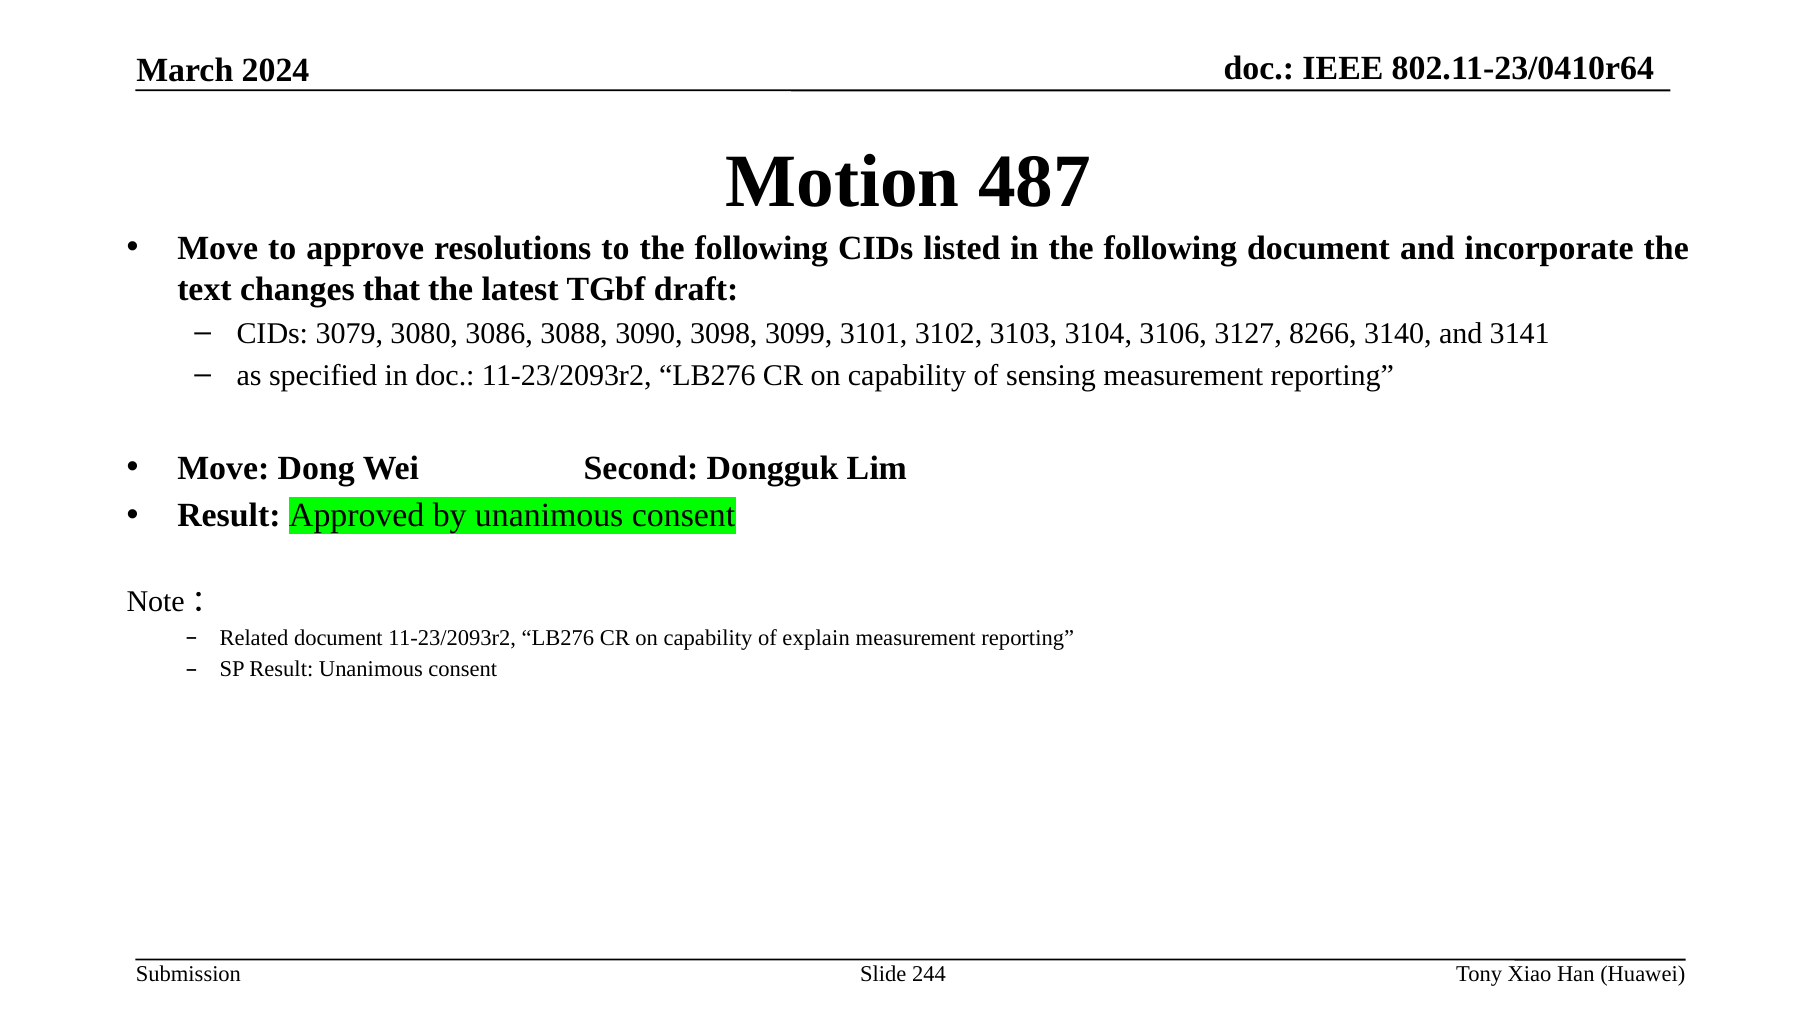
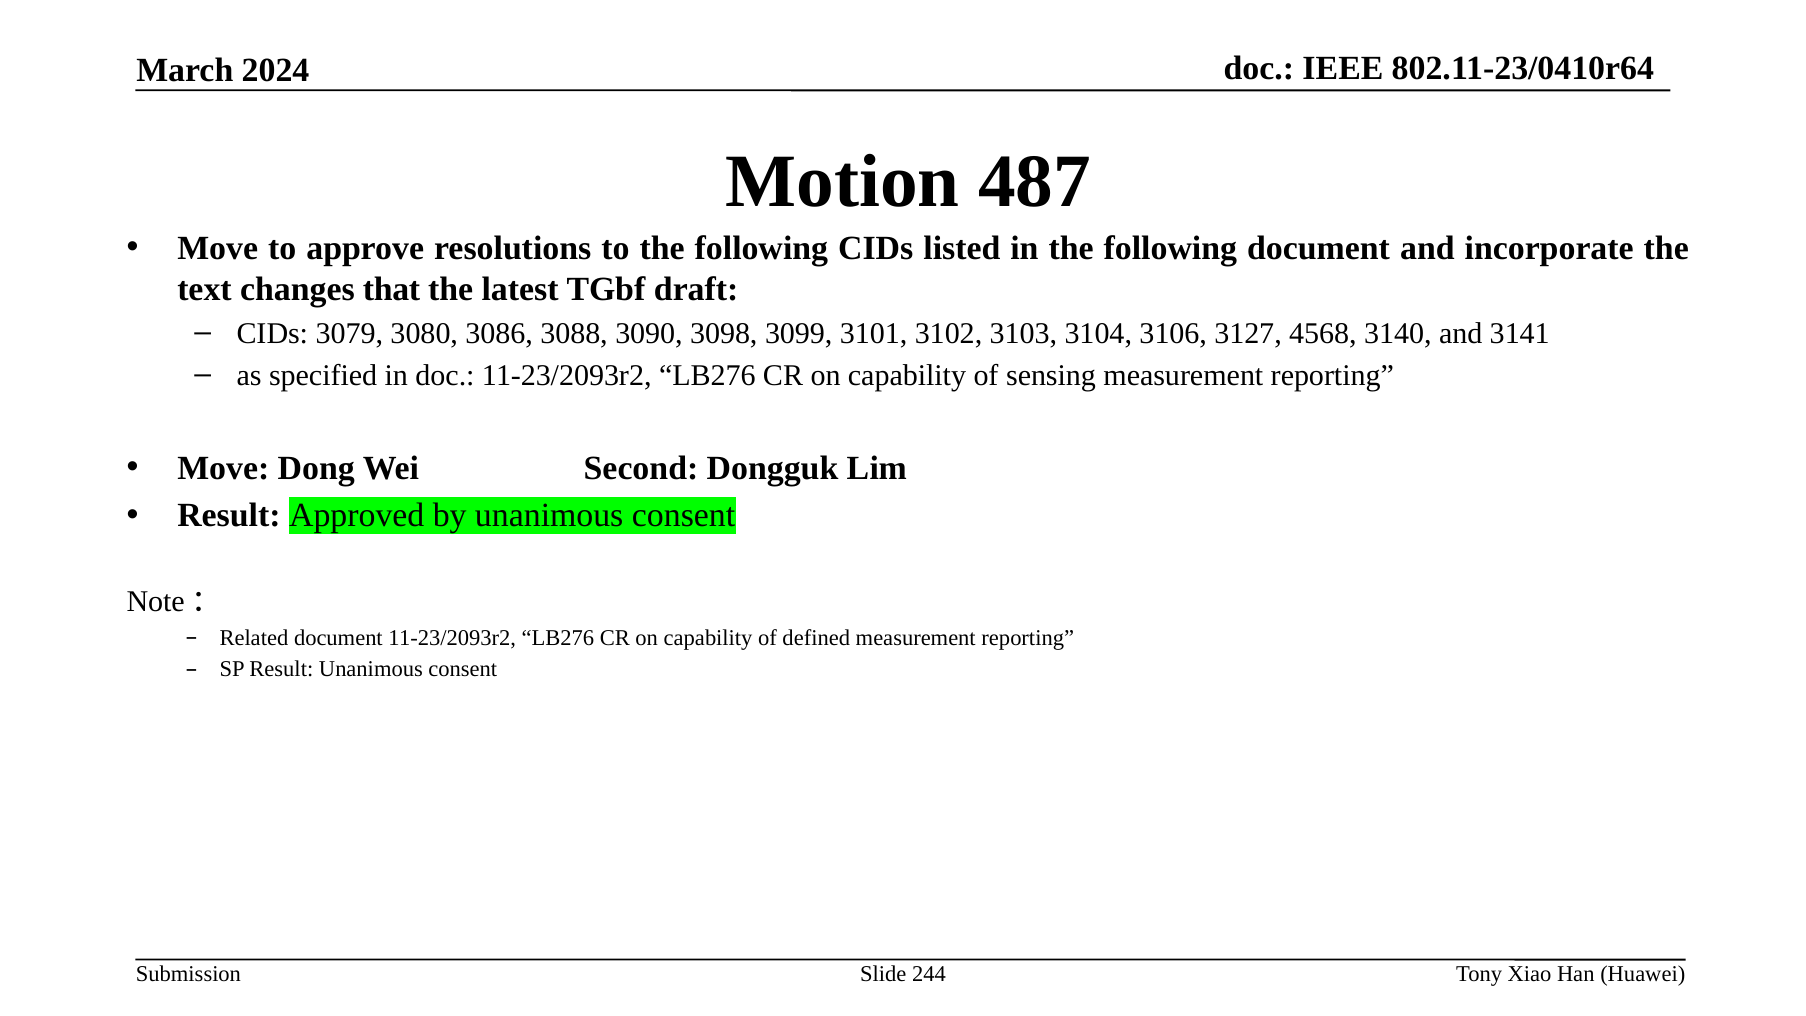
8266: 8266 -> 4568
explain: explain -> defined
